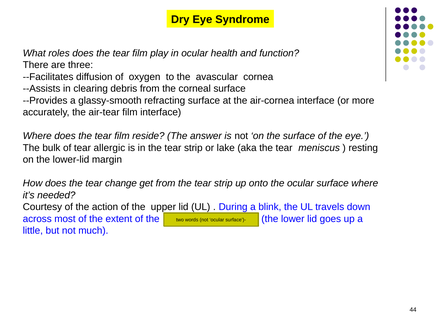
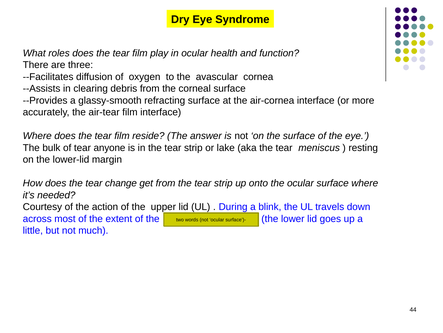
allergic: allergic -> anyone
